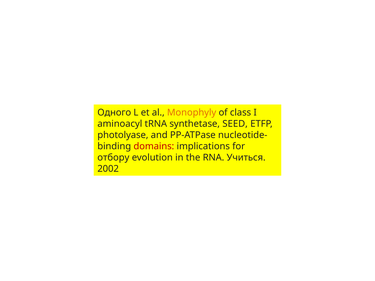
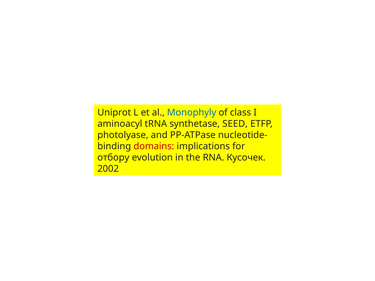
Одного: Одного -> Uniprot
Monophyly colour: orange -> blue
Учиться: Учиться -> Кусочек
